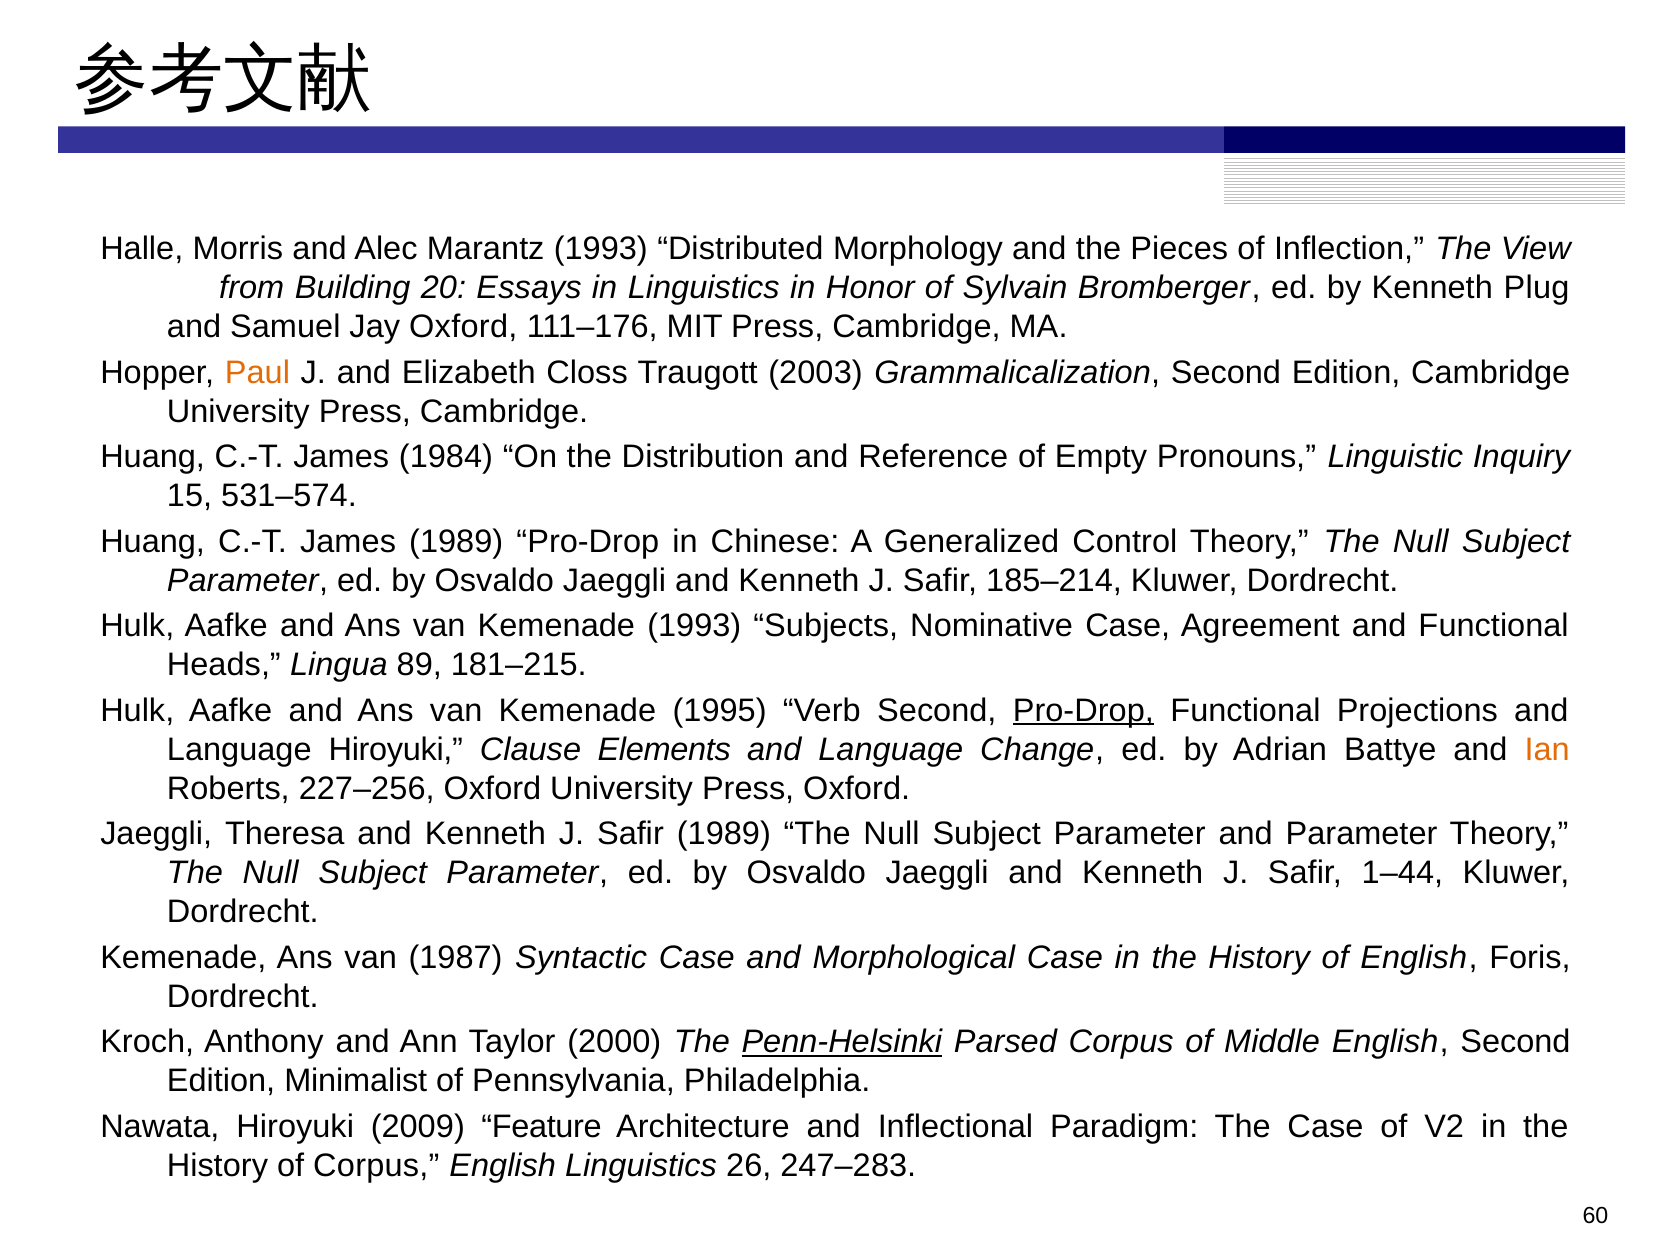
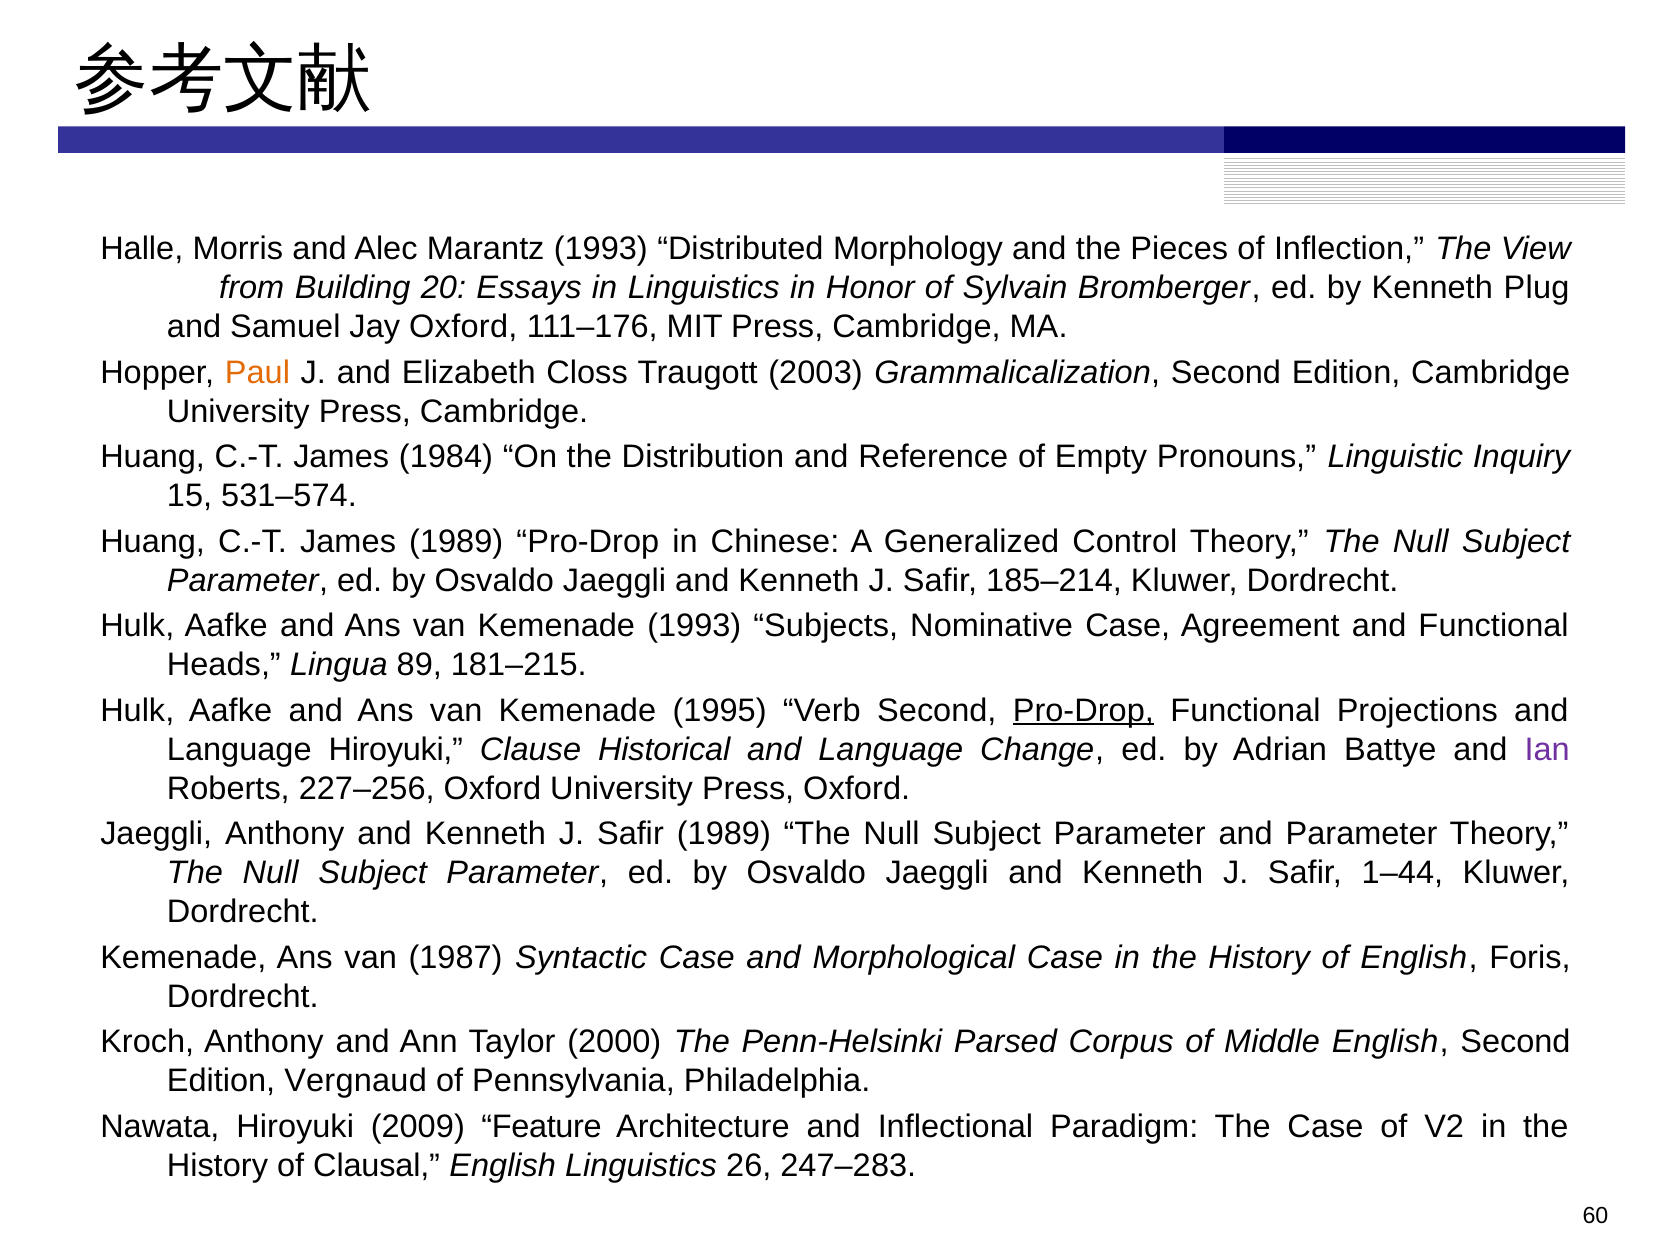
Elements: Elements -> Historical
Ian colour: orange -> purple
Jaeggli Theresa: Theresa -> Anthony
Penn-Helsinki underline: present -> none
Minimalist: Minimalist -> Vergnaud
of Corpus: Corpus -> Clausal
